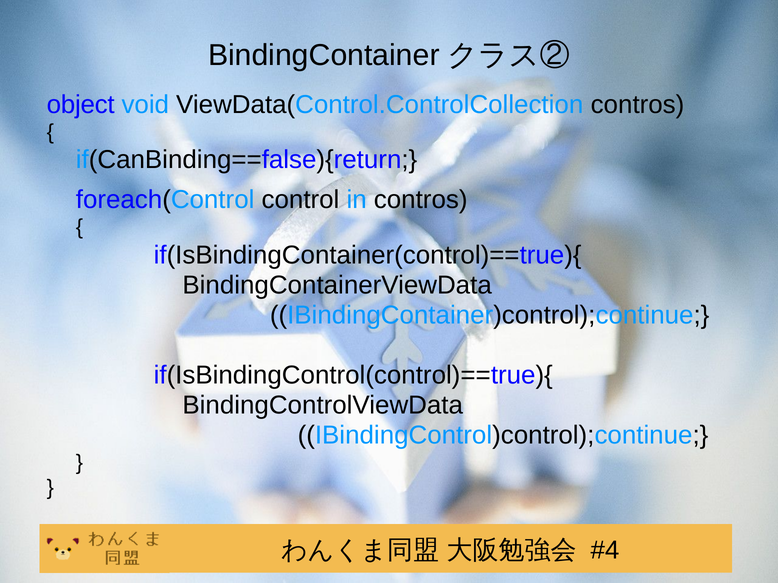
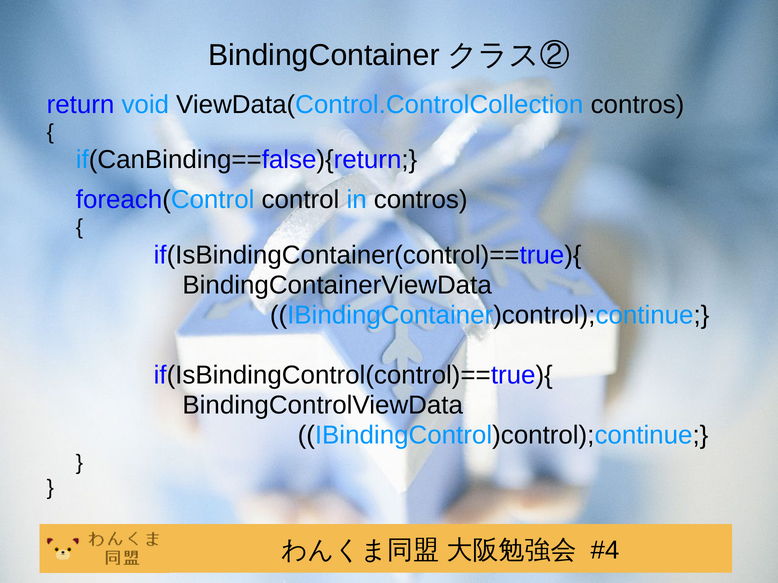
object: object -> return
